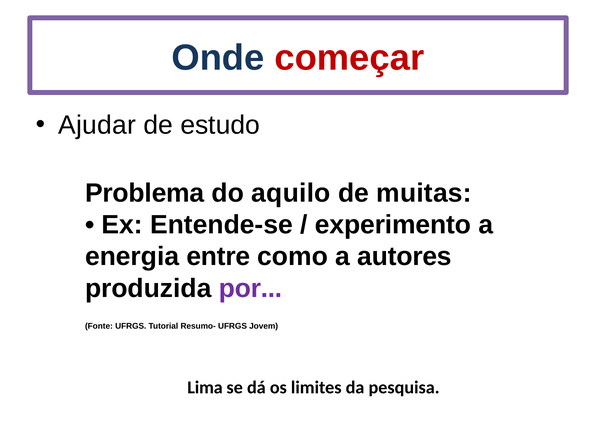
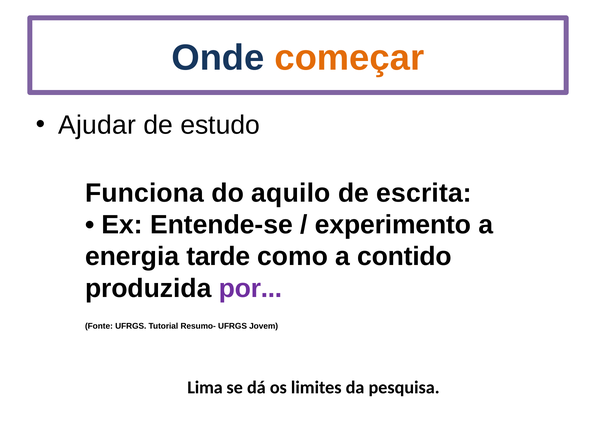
começar colour: red -> orange
Problema: Problema -> Funciona
muitas: muitas -> escrita
entre: entre -> tarde
autores: autores -> contido
